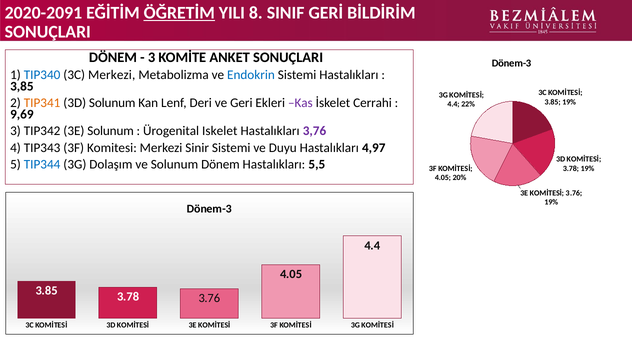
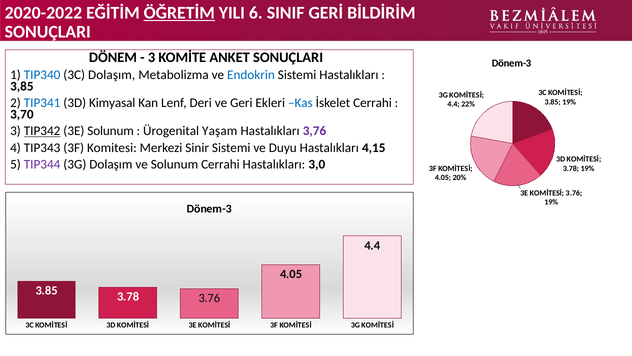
2020-2091: 2020-2091 -> 2020-2022
8: 8 -> 6
3C Merkezi: Merkezi -> Dolaşım
TIP341 colour: orange -> blue
3D Solunum: Solunum -> Kimyasal
Kas colour: purple -> blue
9,69: 9,69 -> 3,70
TIP342 underline: none -> present
Iskelet: Iskelet -> Yaşam
4,97: 4,97 -> 4,15
TIP344 colour: blue -> purple
Solunum Dönem: Dönem -> Cerrahi
5,5: 5,5 -> 3,0
